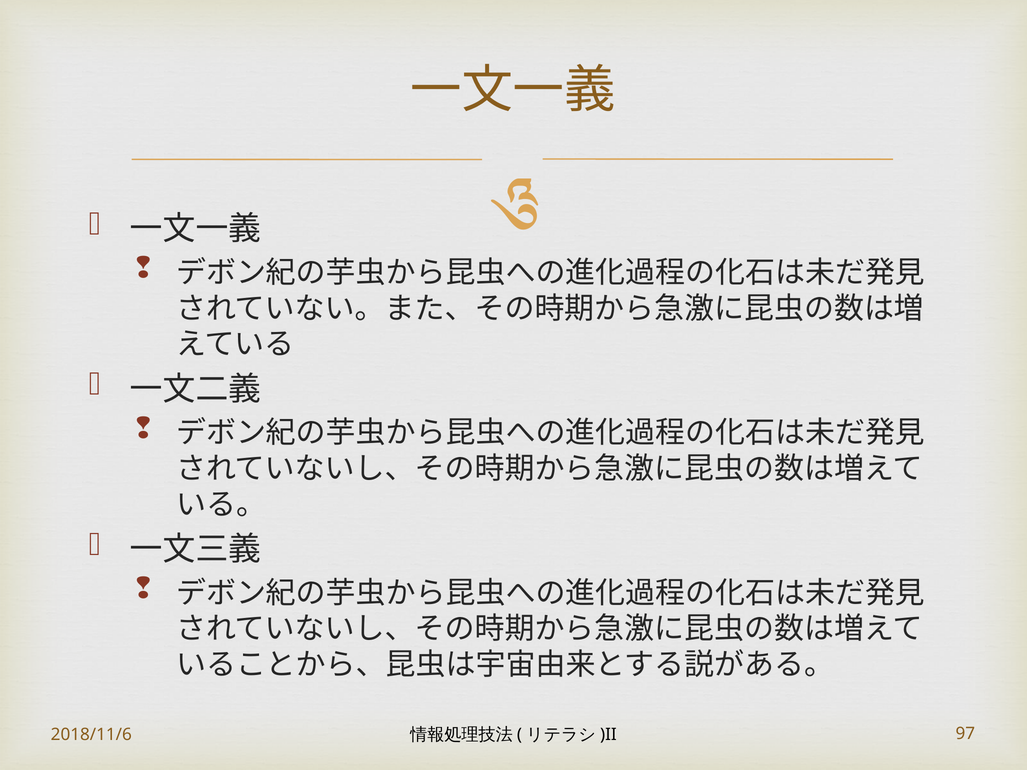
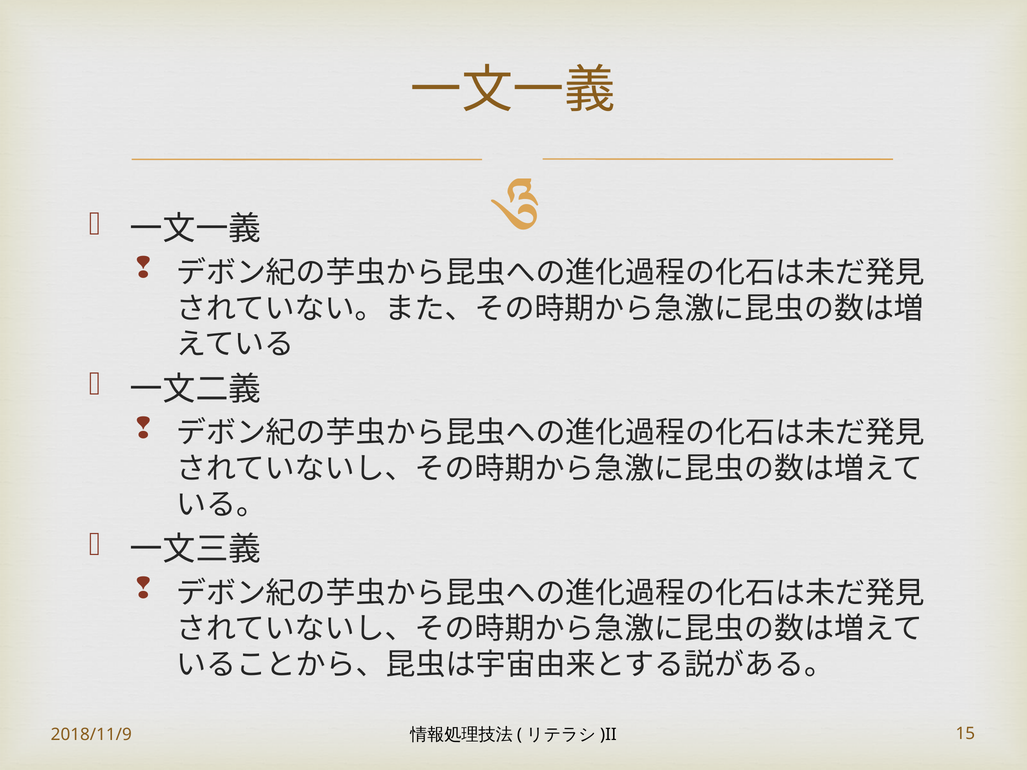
2018/11/6: 2018/11/6 -> 2018/11/9
97: 97 -> 15
